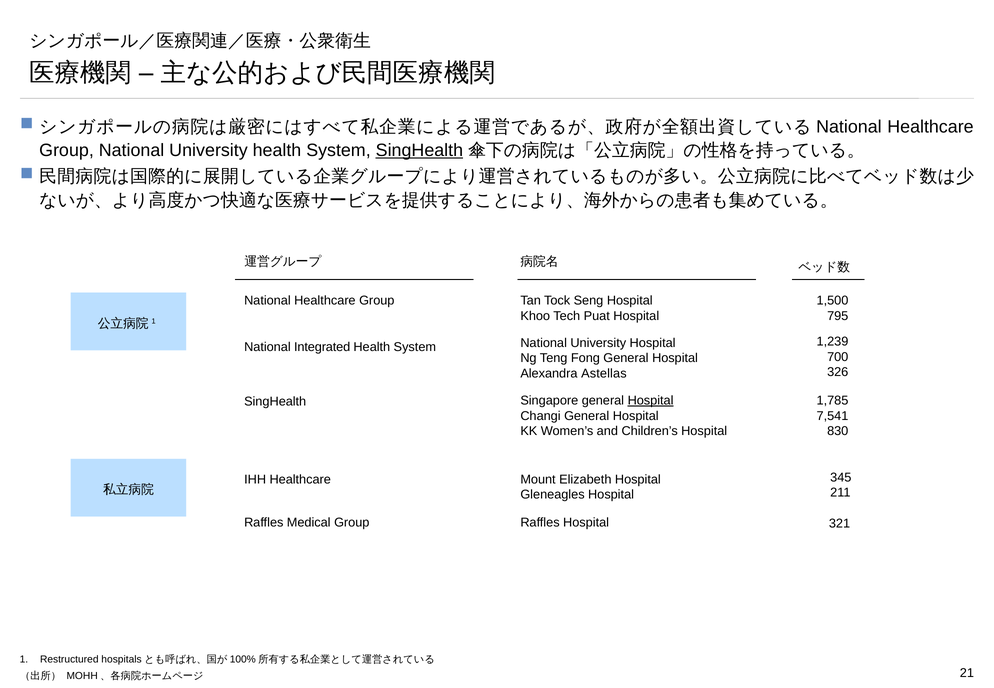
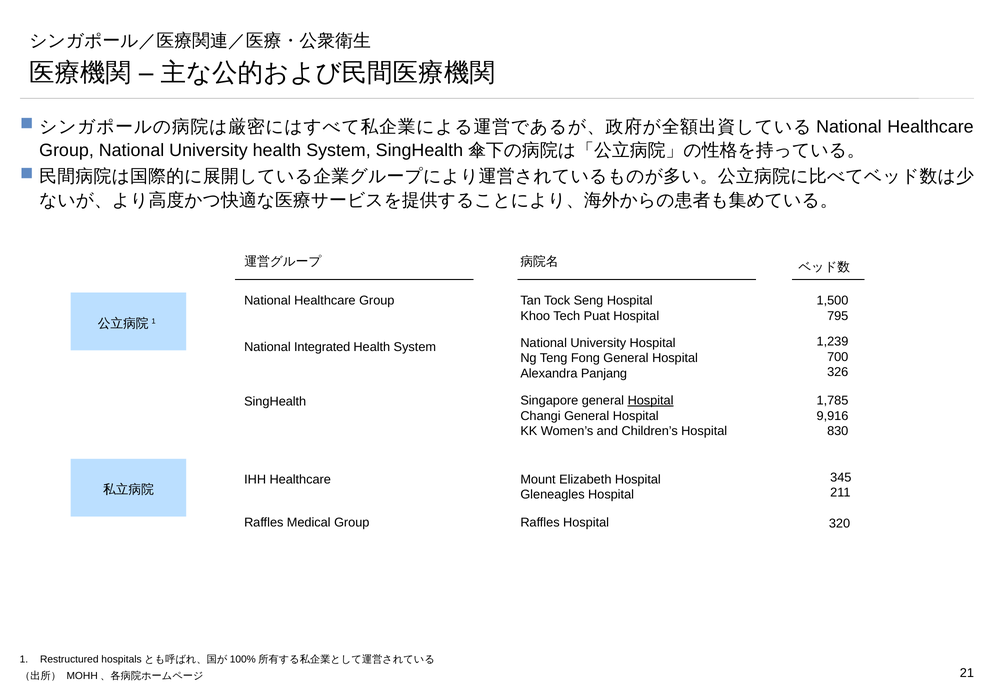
SingHealth at (419, 150) underline: present -> none
Astellas: Astellas -> Panjang
7,541: 7,541 -> 9,916
321: 321 -> 320
